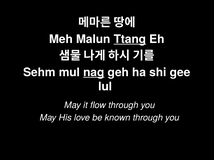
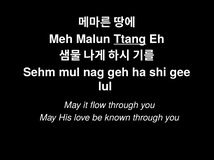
nag underline: present -> none
